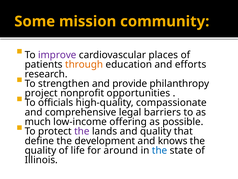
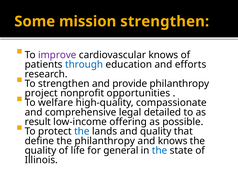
mission community: community -> strengthen
cardiovascular places: places -> knows
through colour: orange -> blue
officials: officials -> welfare
barriers: barriers -> detailed
much: much -> result
the at (82, 131) colour: purple -> blue
the development: development -> philanthropy
around: around -> general
